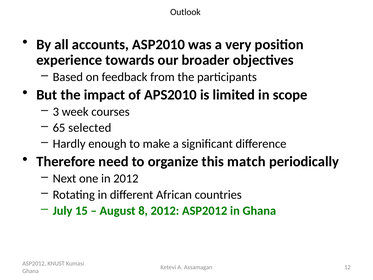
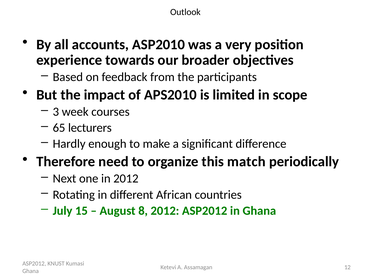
selected: selected -> lecturers
